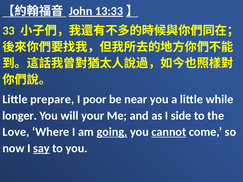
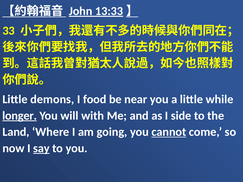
prepare: prepare -> demons
poor: poor -> food
longer underline: none -> present
your: your -> with
Love: Love -> Land
going underline: present -> none
